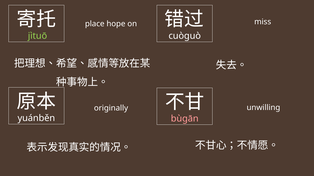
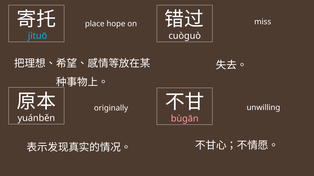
jìtuō colour: light green -> light blue
